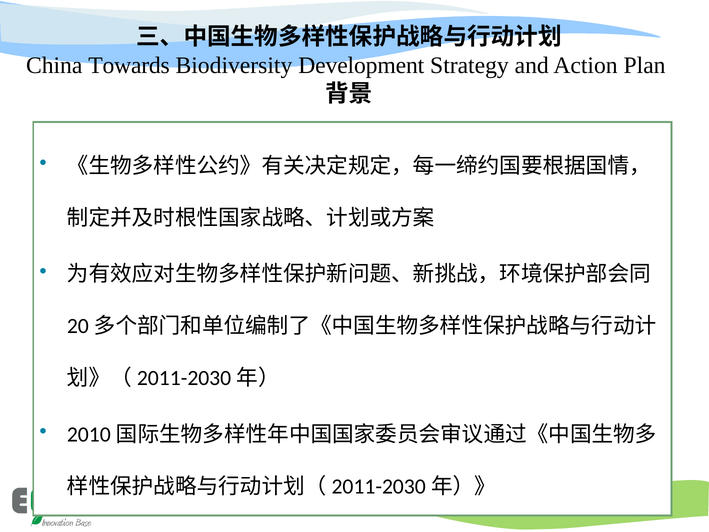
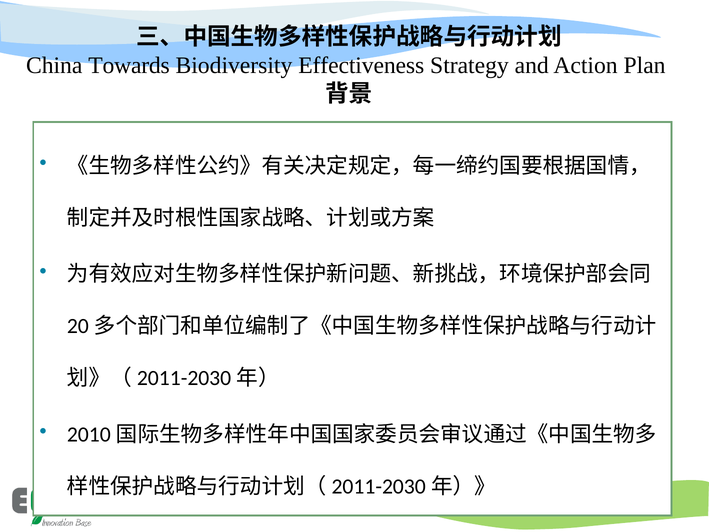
Development: Development -> Effectiveness
